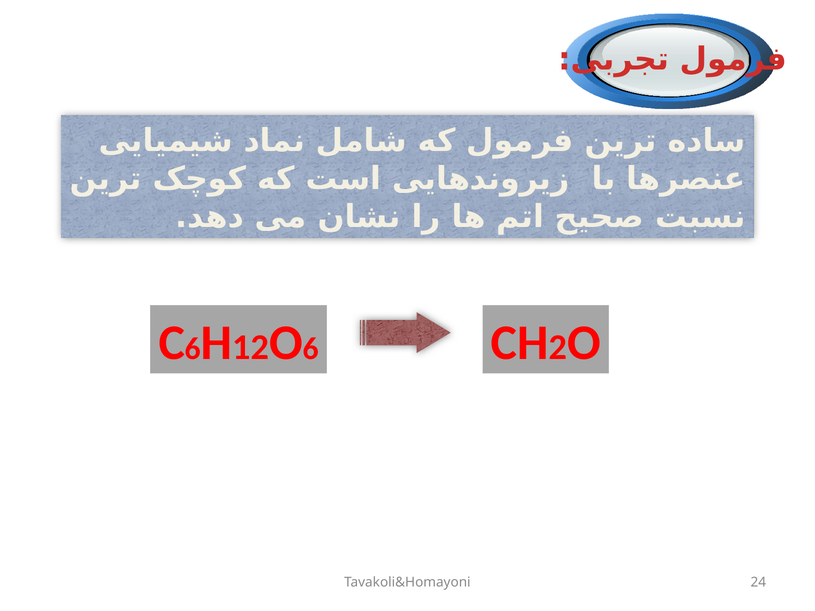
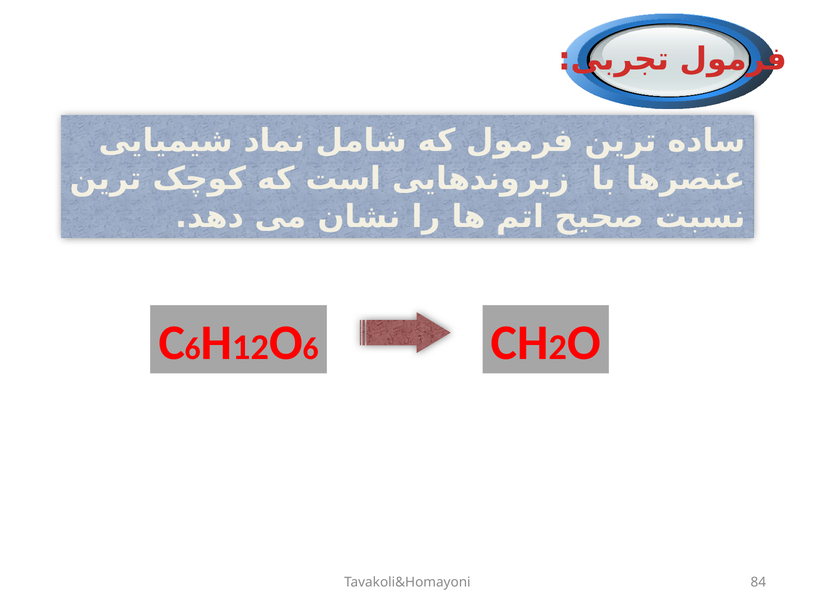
24: 24 -> 84
